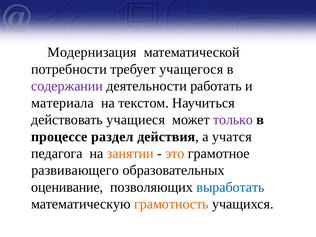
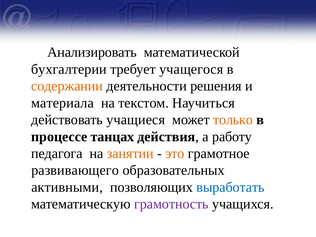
Модернизация: Модернизация -> Анализировать
потребности: потребности -> бухгалтерии
содержании colour: purple -> orange
работать: работать -> решения
только colour: purple -> orange
раздел: раздел -> танцах
учатся: учатся -> работу
оценивание: оценивание -> активными
грамотность colour: orange -> purple
